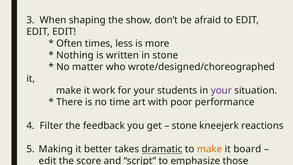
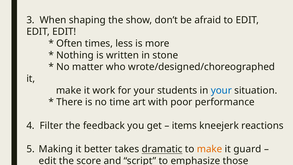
your at (221, 90) colour: purple -> blue
stone at (184, 125): stone -> items
board: board -> guard
